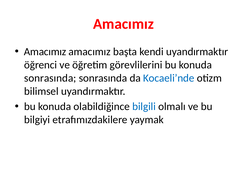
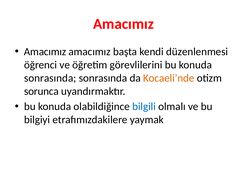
kendi uyandırmaktır: uyandırmaktır -> düzenlenmesi
Kocaeli’nde colour: blue -> orange
bilimsel: bilimsel -> sorunca
